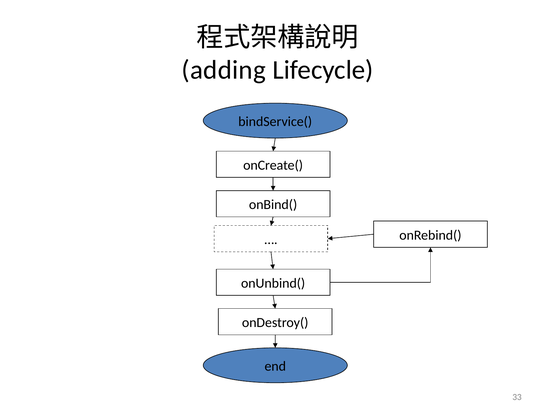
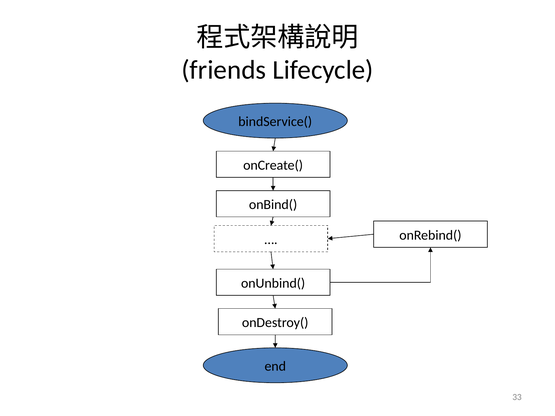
adding: adding -> friends
